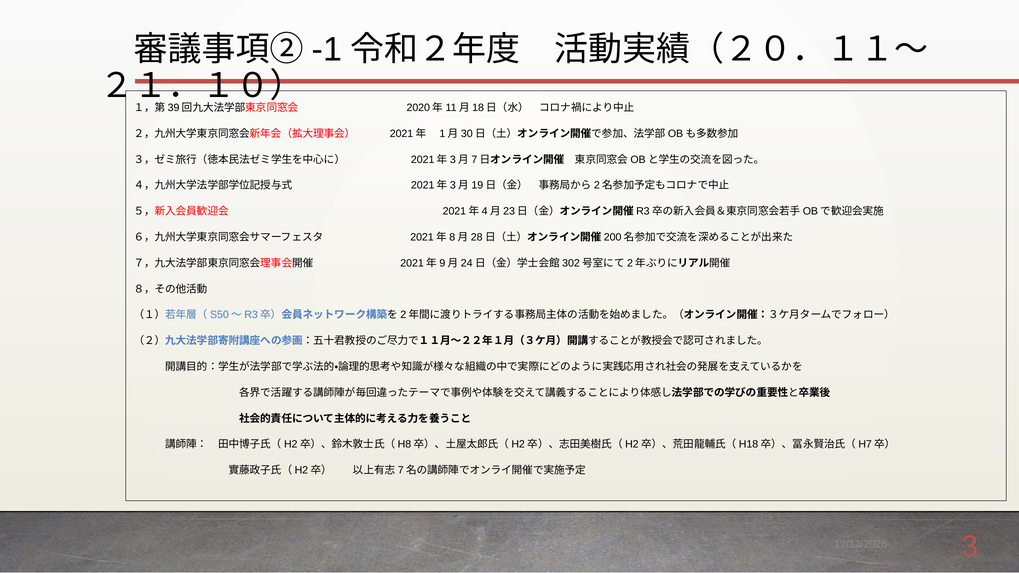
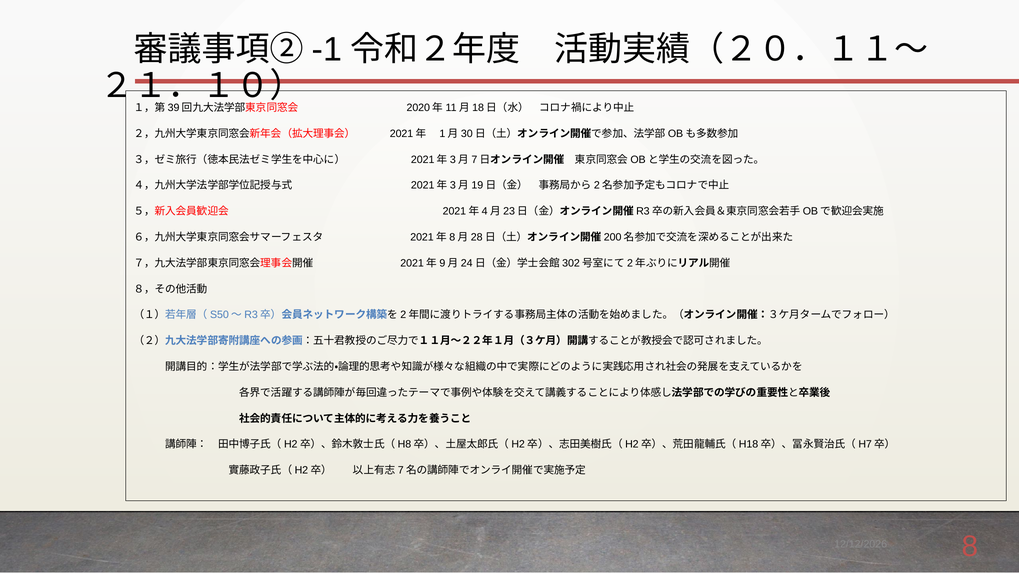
3: 3 -> 8
